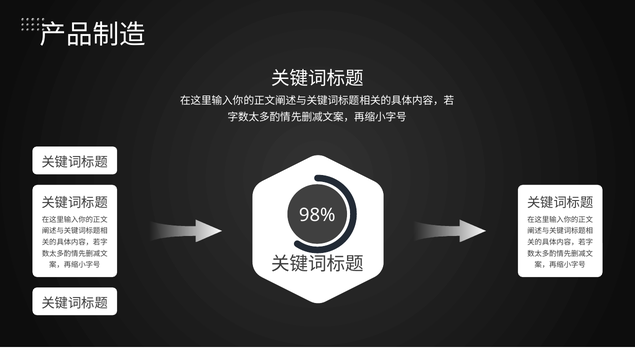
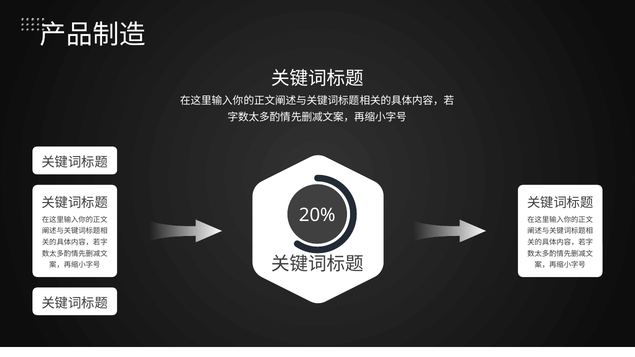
98%: 98% -> 20%
